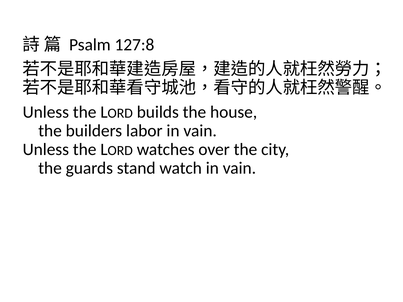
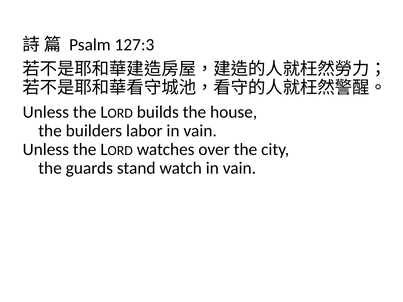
127:8: 127:8 -> 127:3
